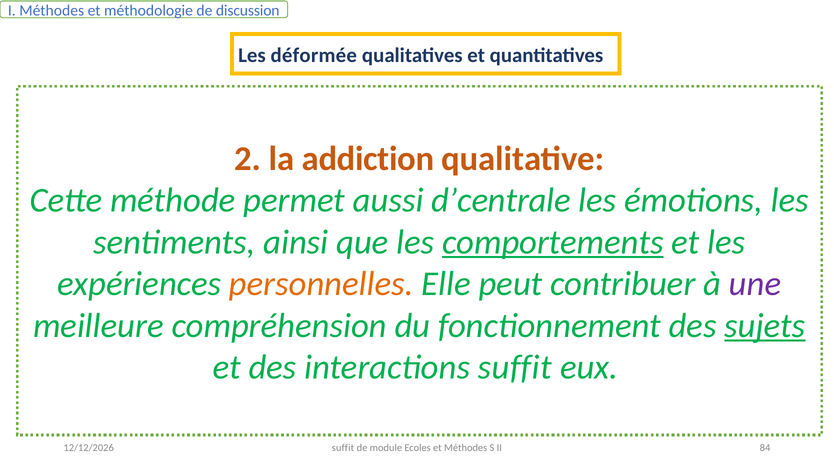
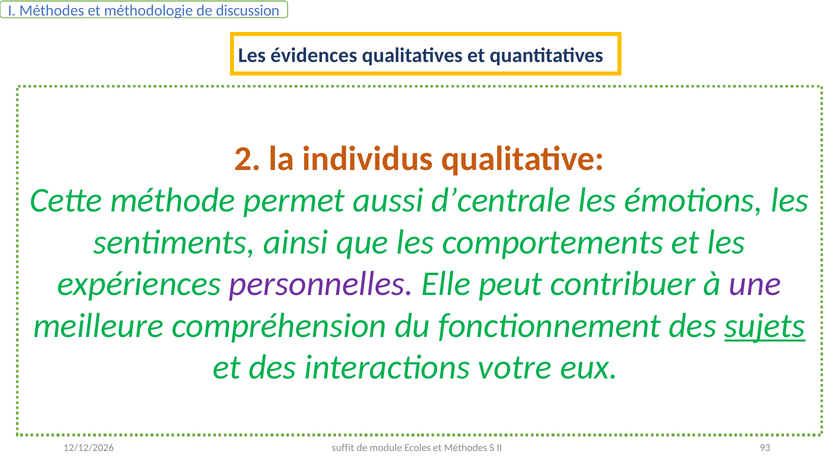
déformée: déformée -> évidences
addiction: addiction -> individus
comportements underline: present -> none
personnelles colour: orange -> purple
interactions suffit: suffit -> votre
84: 84 -> 93
